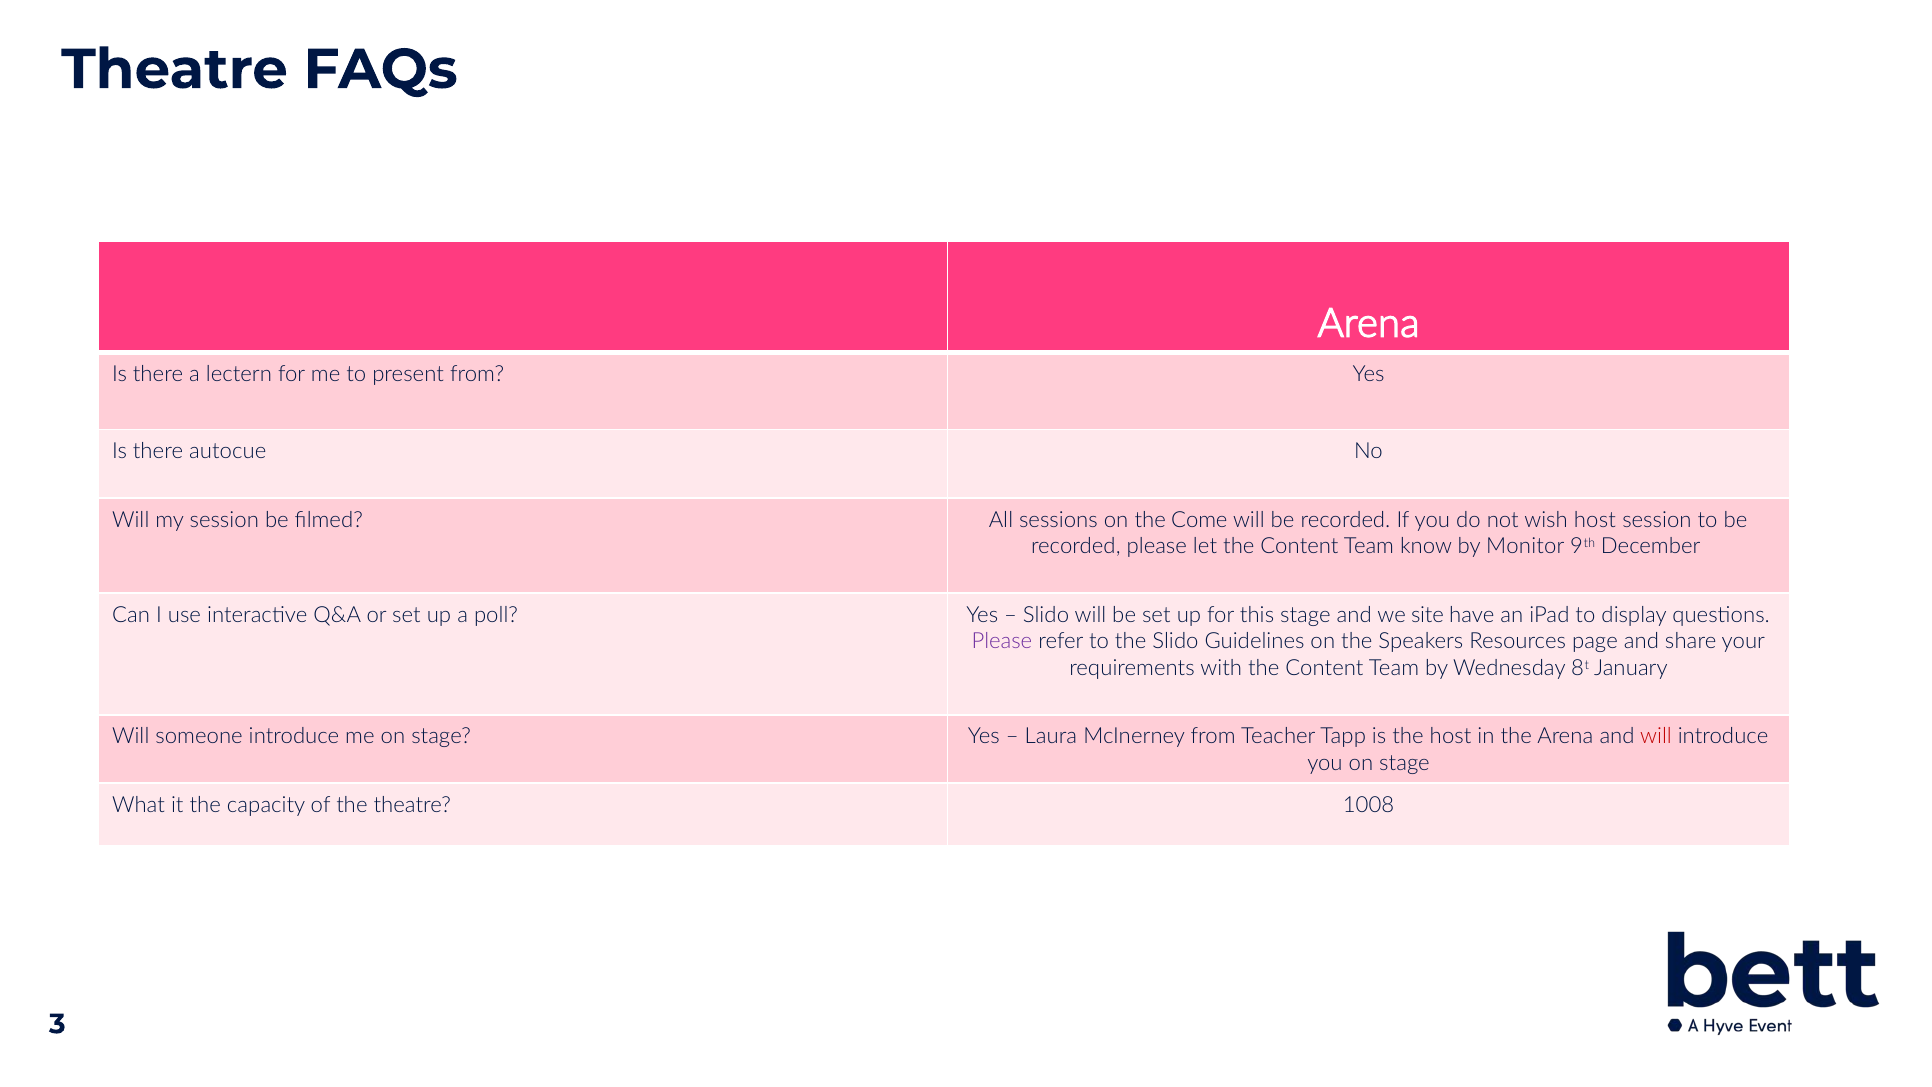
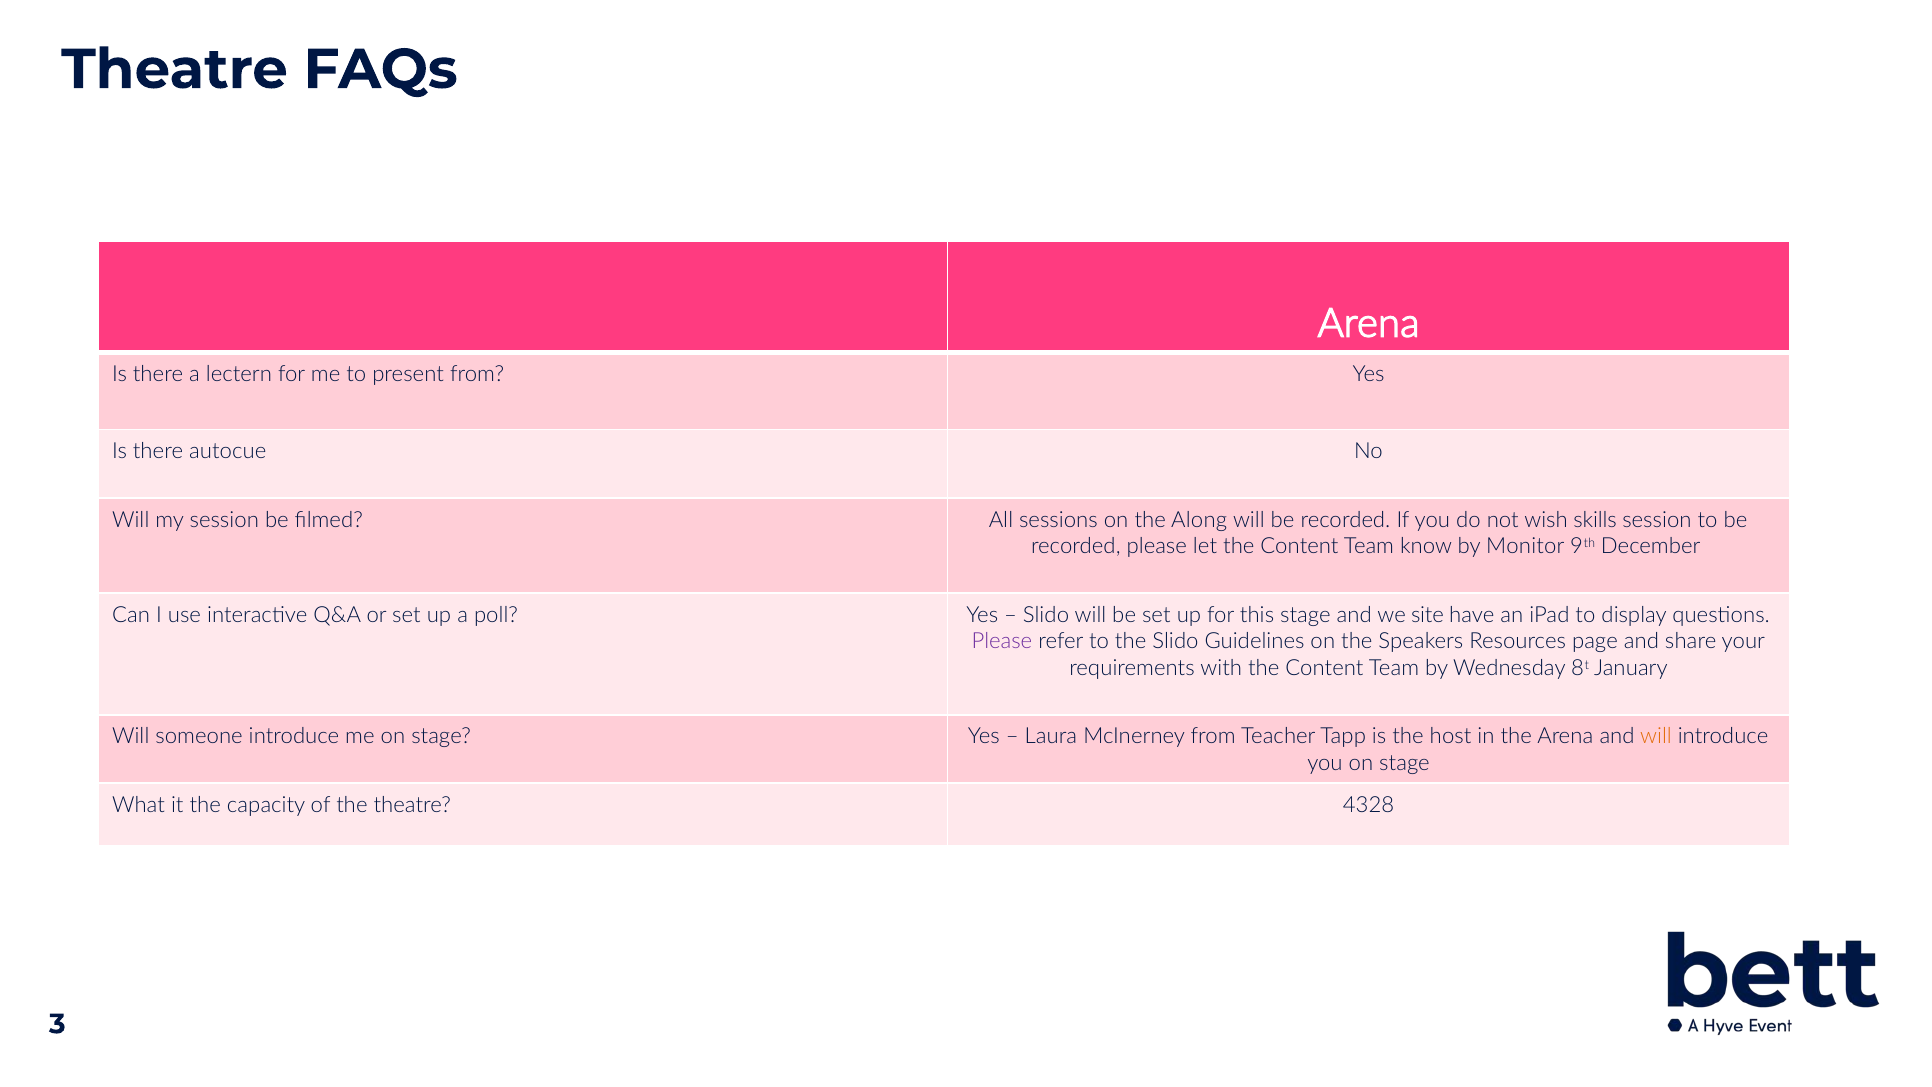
Come: Come -> Along
wish host: host -> skills
will at (1656, 736) colour: red -> orange
1008: 1008 -> 4328
